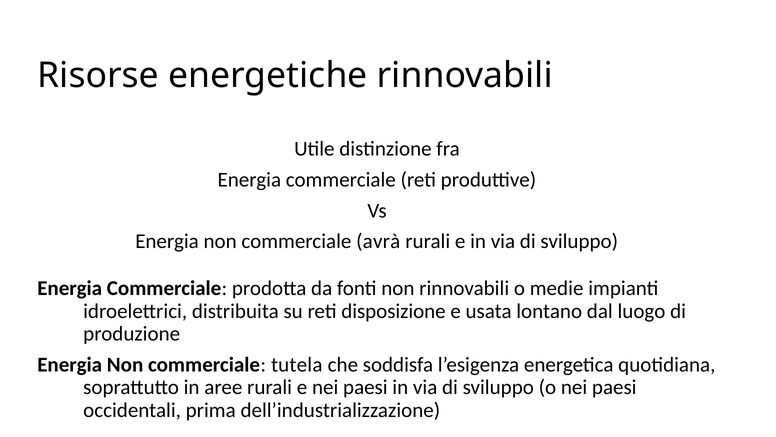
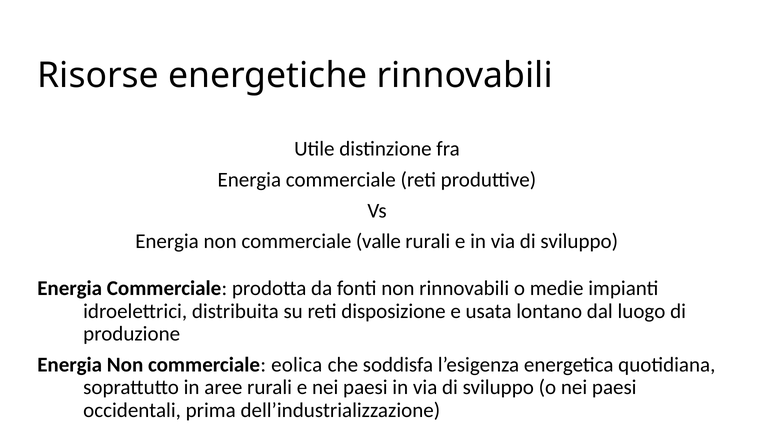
avrà: avrà -> valle
tutela: tutela -> eolica
